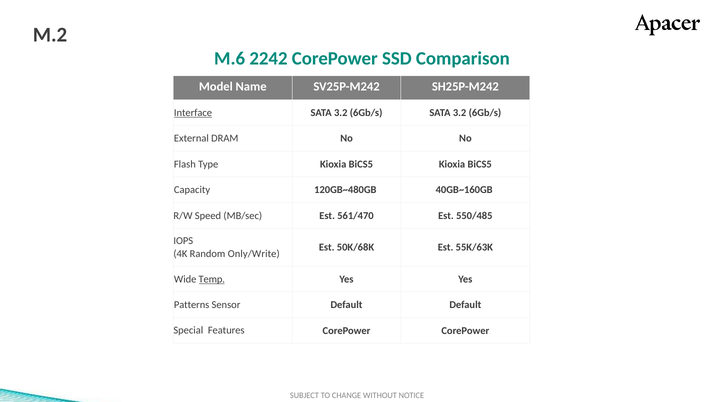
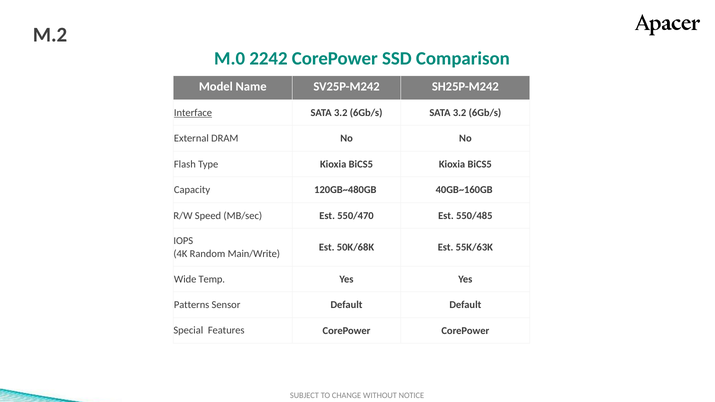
M.6: M.6 -> M.0
561/470: 561/470 -> 550/470
Only/Write: Only/Write -> Main/Write
Temp underline: present -> none
